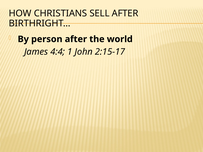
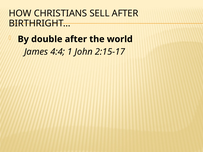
person: person -> double
